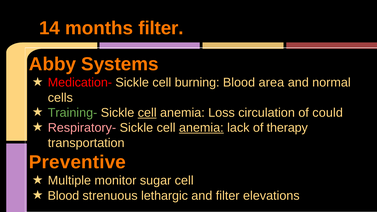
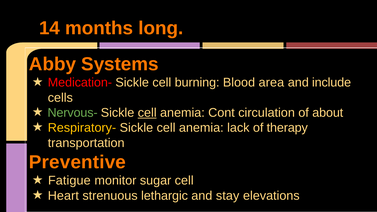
months filter: filter -> long
normal: normal -> include
Training-: Training- -> Nervous-
Loss: Loss -> Cont
could: could -> about
Respiratory- colour: pink -> yellow
anemia at (201, 128) underline: present -> none
Multiple: Multiple -> Fatigue
Blood at (63, 196): Blood -> Heart
and filter: filter -> stay
